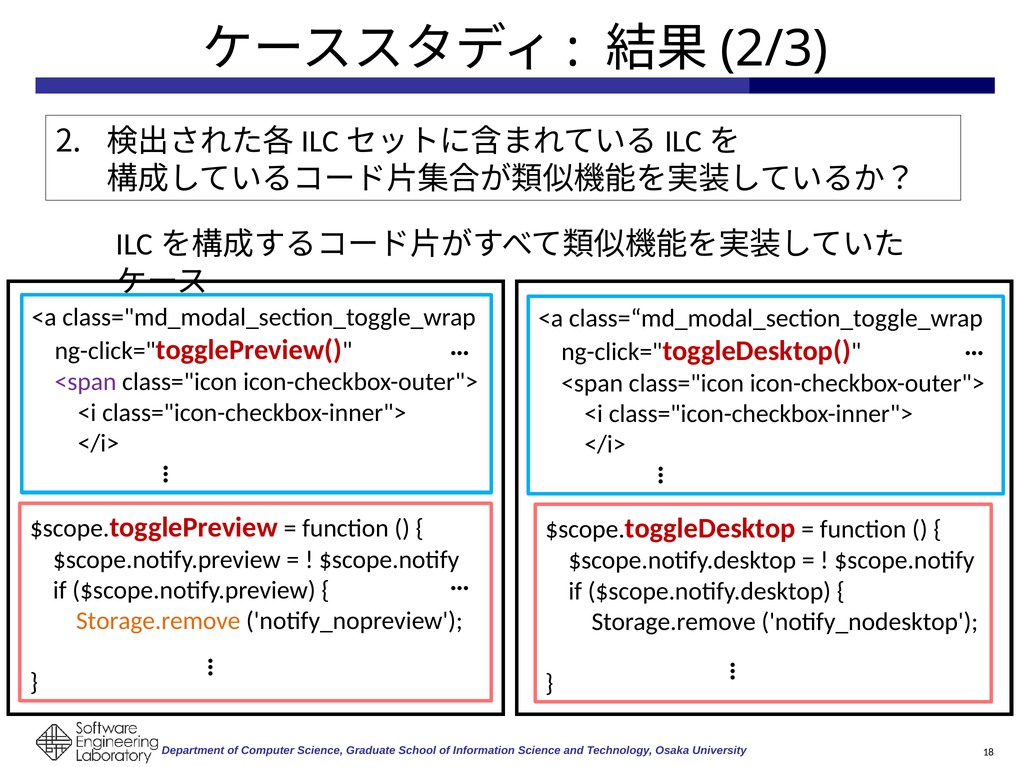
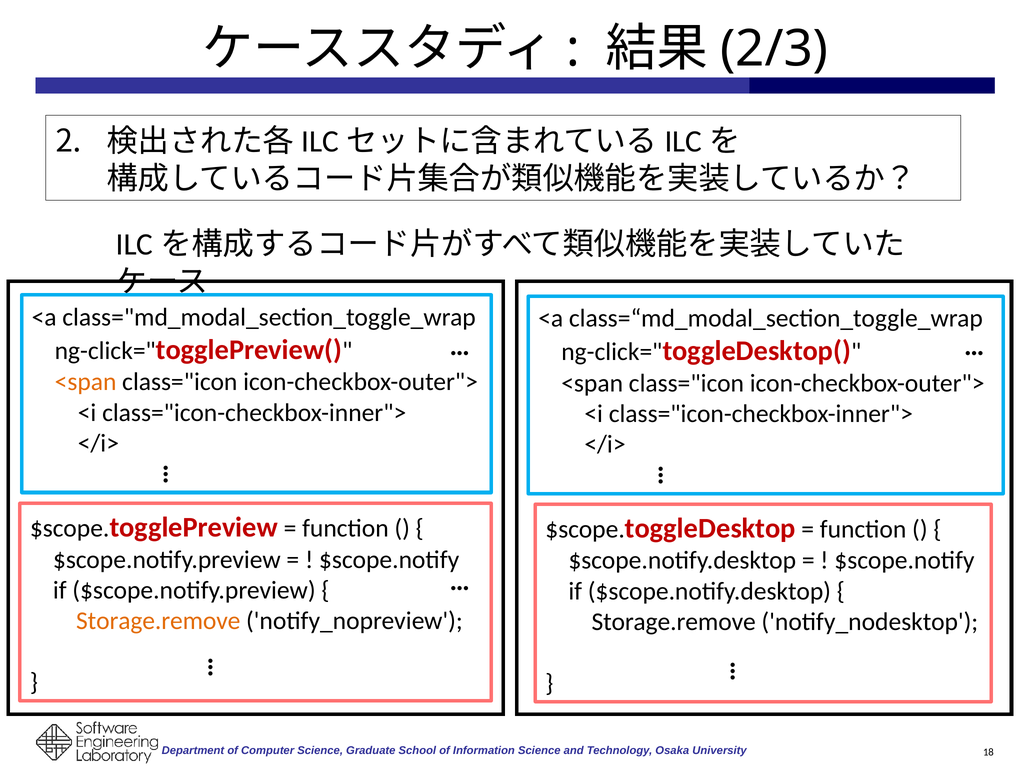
<span at (86, 382) colour: purple -> orange
